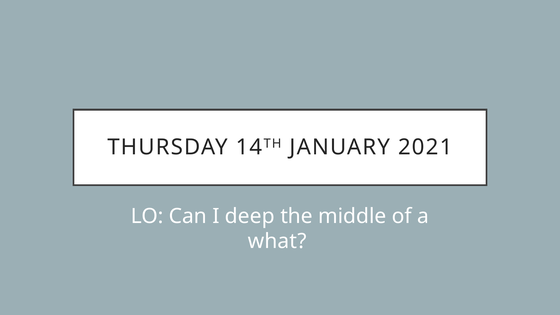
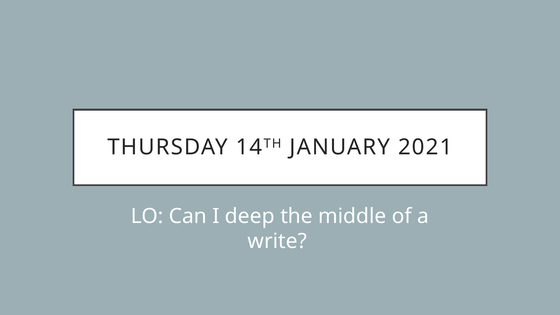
what: what -> write
